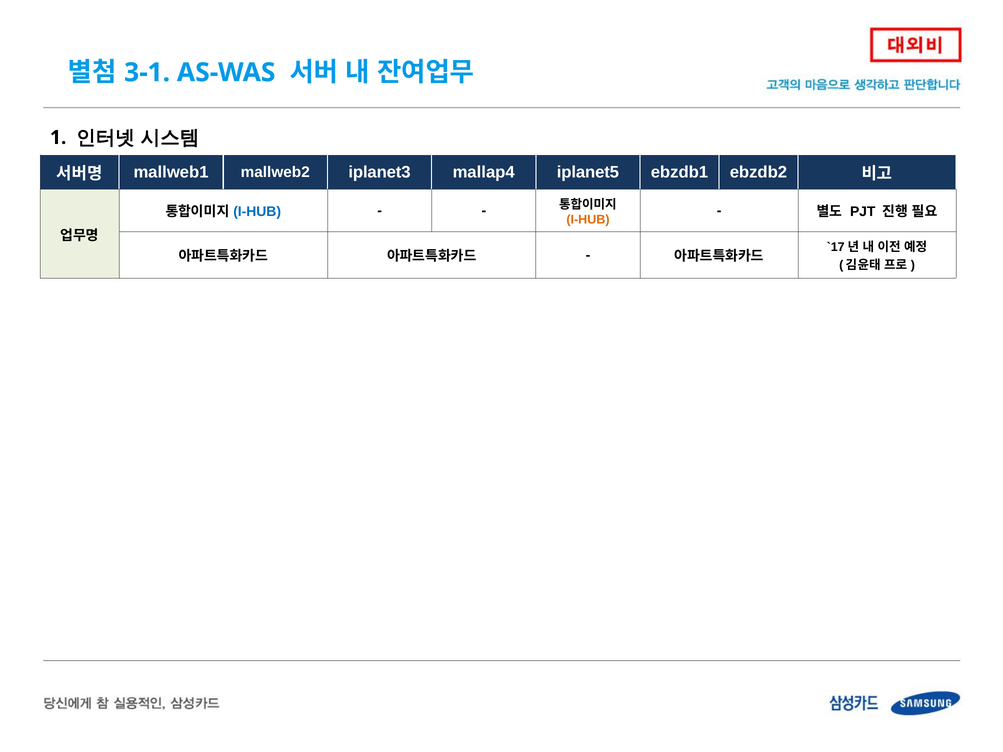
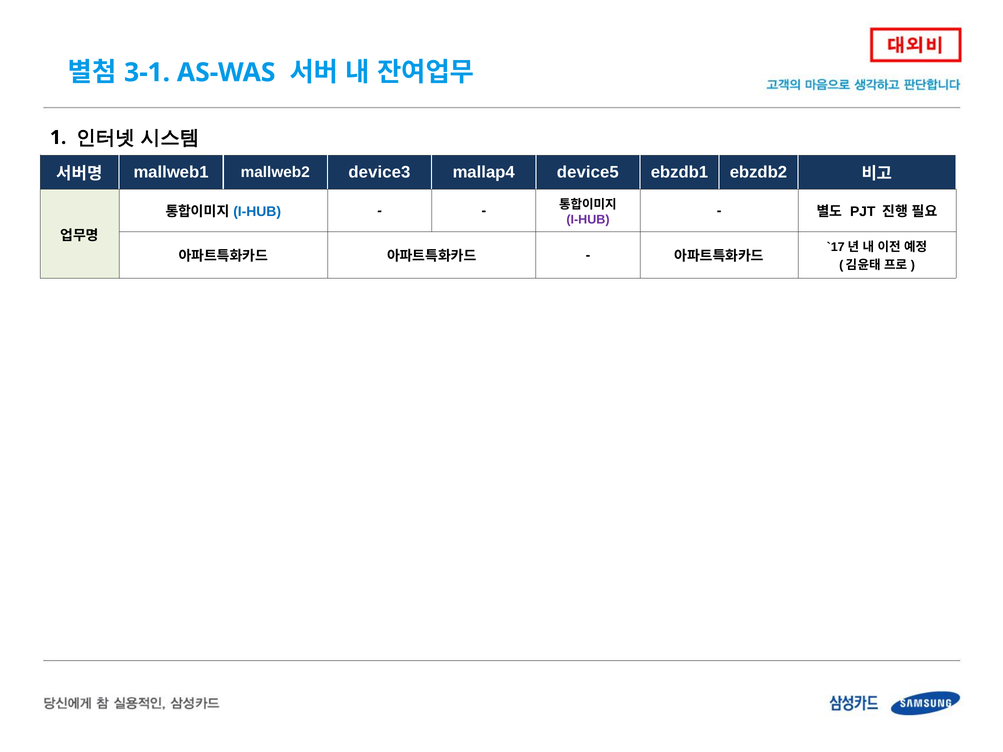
iplanet3: iplanet3 -> device3
iplanet5: iplanet5 -> device5
I-HUB at (588, 220) colour: orange -> purple
